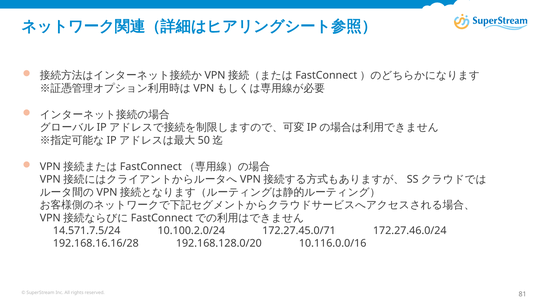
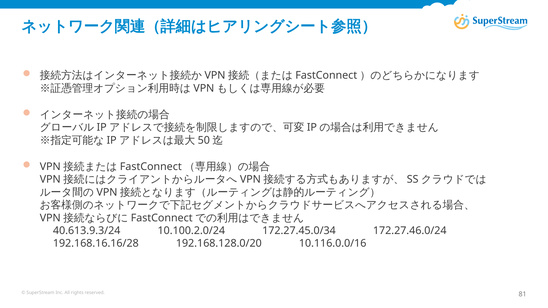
14.571.7.5/24: 14.571.7.5/24 -> 40.613.9.3/24
172.27.45.0/71: 172.27.45.0/71 -> 172.27.45.0/34
